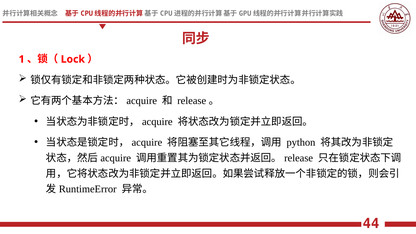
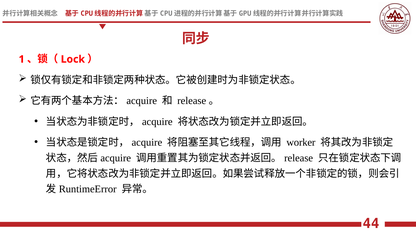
python: python -> worker
